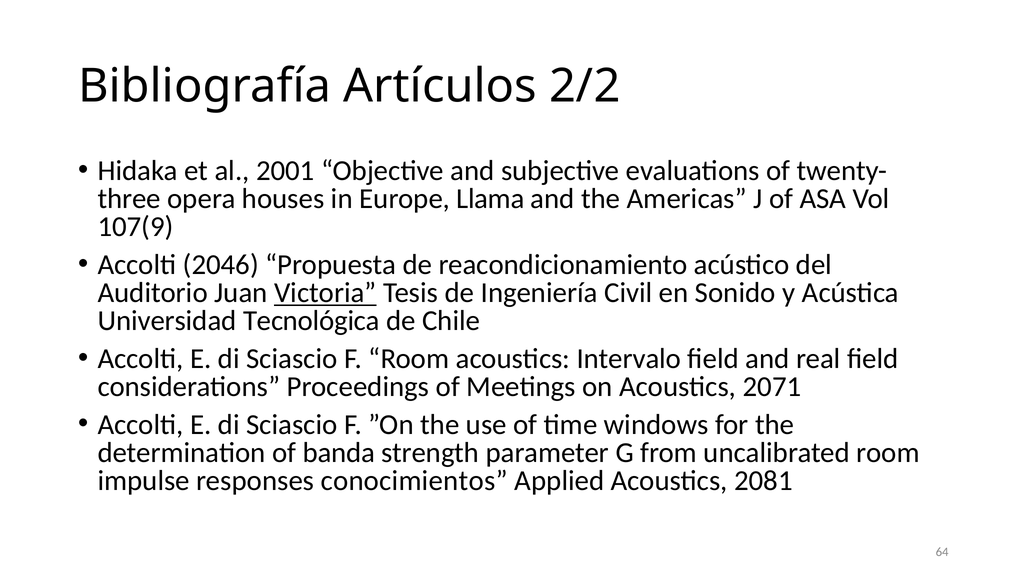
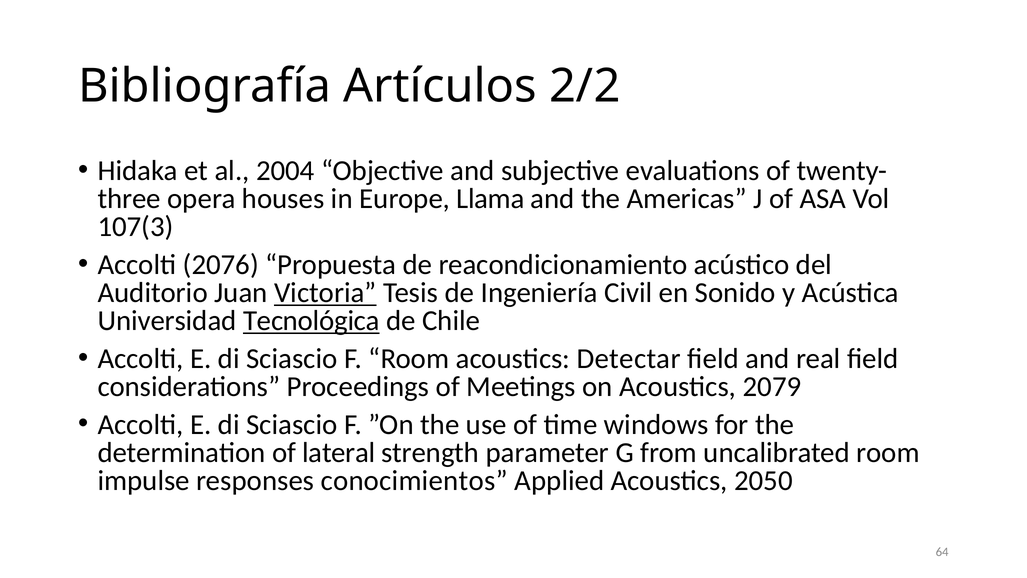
2001: 2001 -> 2004
107(9: 107(9 -> 107(3
2046: 2046 -> 2076
Tecnológica underline: none -> present
Intervalo: Intervalo -> Detectar
2071: 2071 -> 2079
banda: banda -> lateral
2081: 2081 -> 2050
